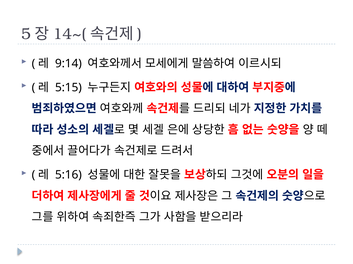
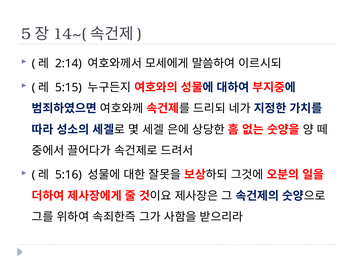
9:14: 9:14 -> 2:14
